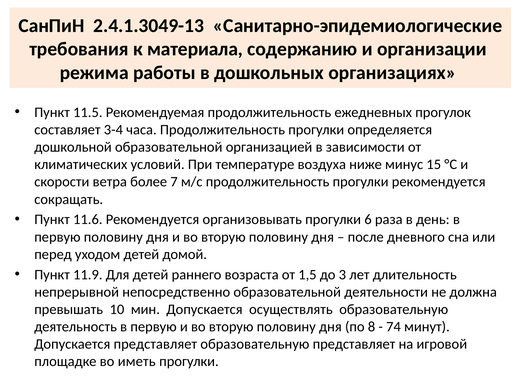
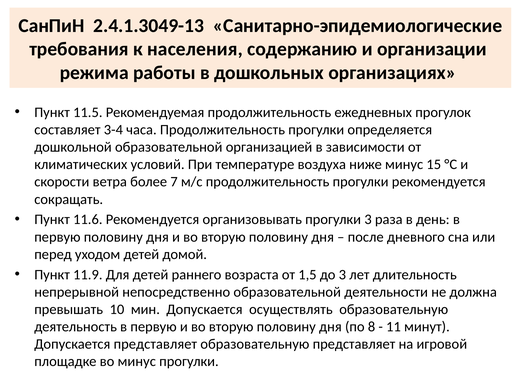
материала: материала -> населения
прогулки 6: 6 -> 3
74: 74 -> 11
во иметь: иметь -> минус
